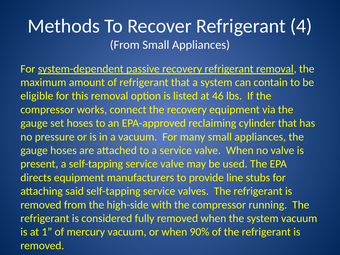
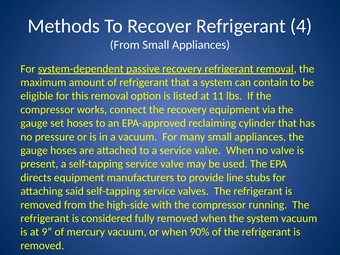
46: 46 -> 11
1: 1 -> 9
